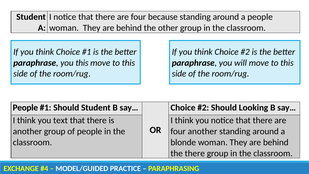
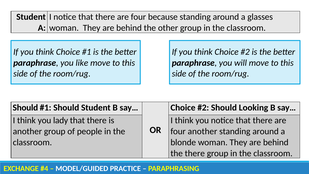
a people: people -> glasses
you this: this -> like
People at (25, 107): People -> Should
text: text -> lady
